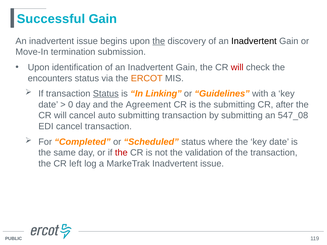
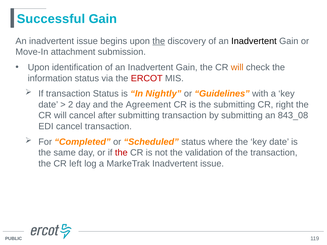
termination: termination -> attachment
will at (237, 67) colour: red -> orange
encounters: encounters -> information
ERCOT colour: orange -> red
Status at (106, 94) underline: present -> none
Linking: Linking -> Nightly
0: 0 -> 2
after: after -> right
auto: auto -> after
547_08: 547_08 -> 843_08
